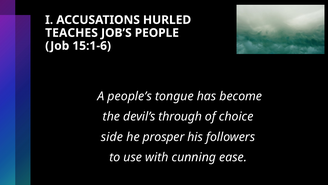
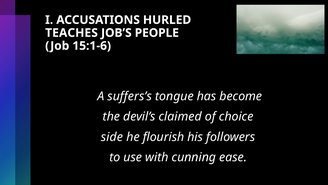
people’s: people’s -> suffers’s
through: through -> claimed
prosper: prosper -> flourish
